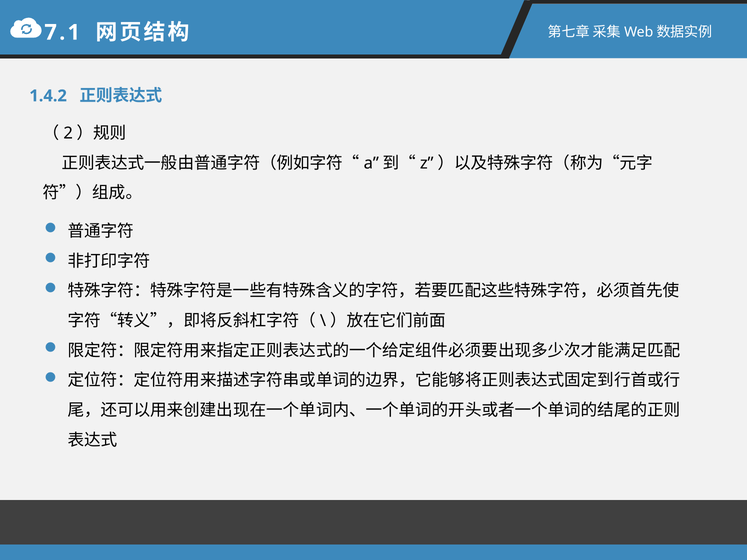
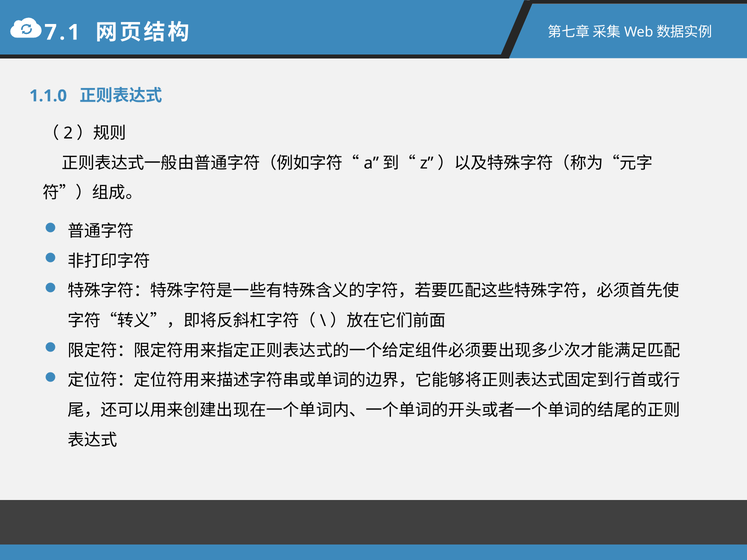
1.4.2: 1.4.2 -> 1.1.0
